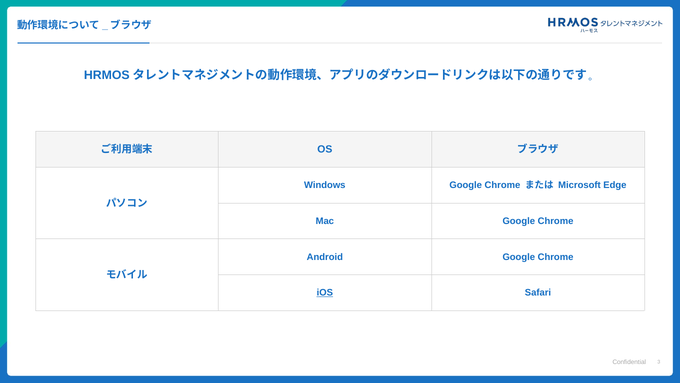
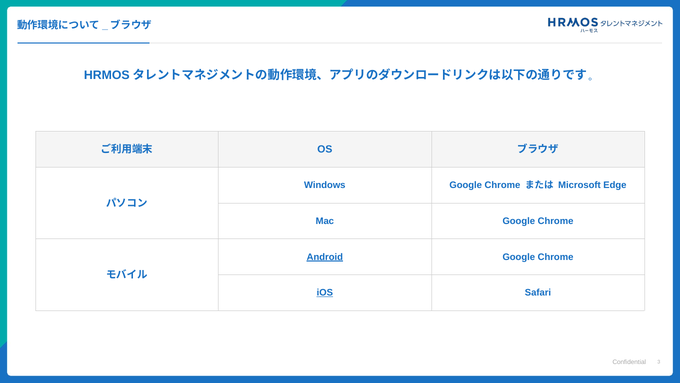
Android underline: none -> present
